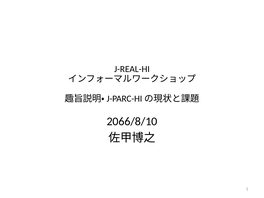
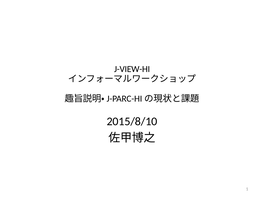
J-REAL-HI: J-REAL-HI -> J-VIEW-HI
2066/8/10: 2066/8/10 -> 2015/8/10
